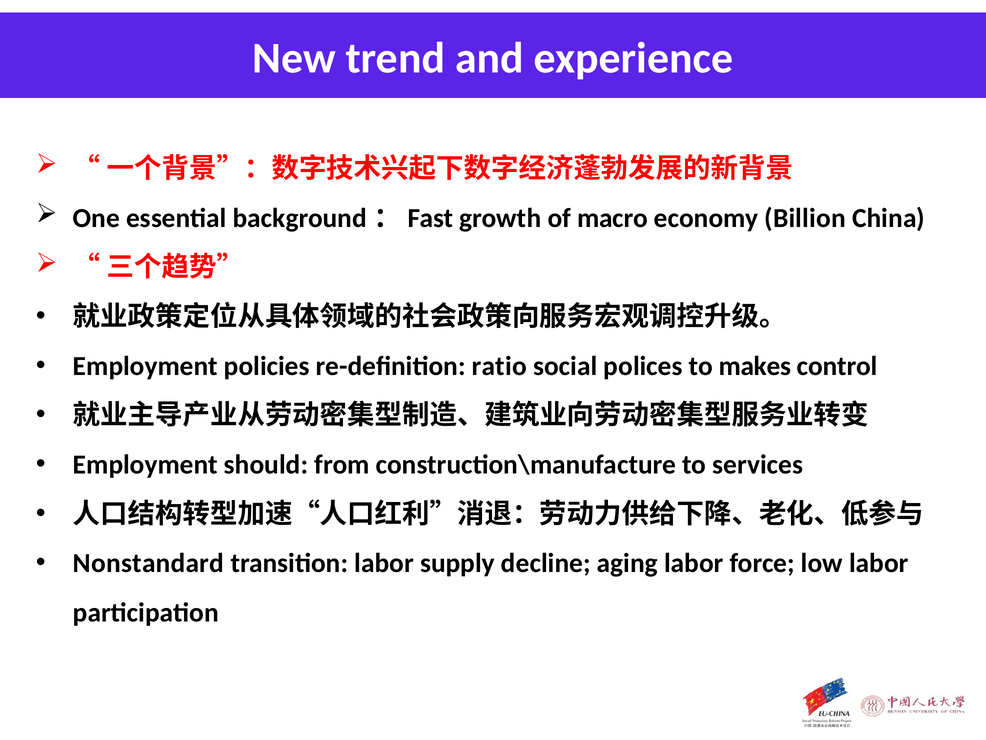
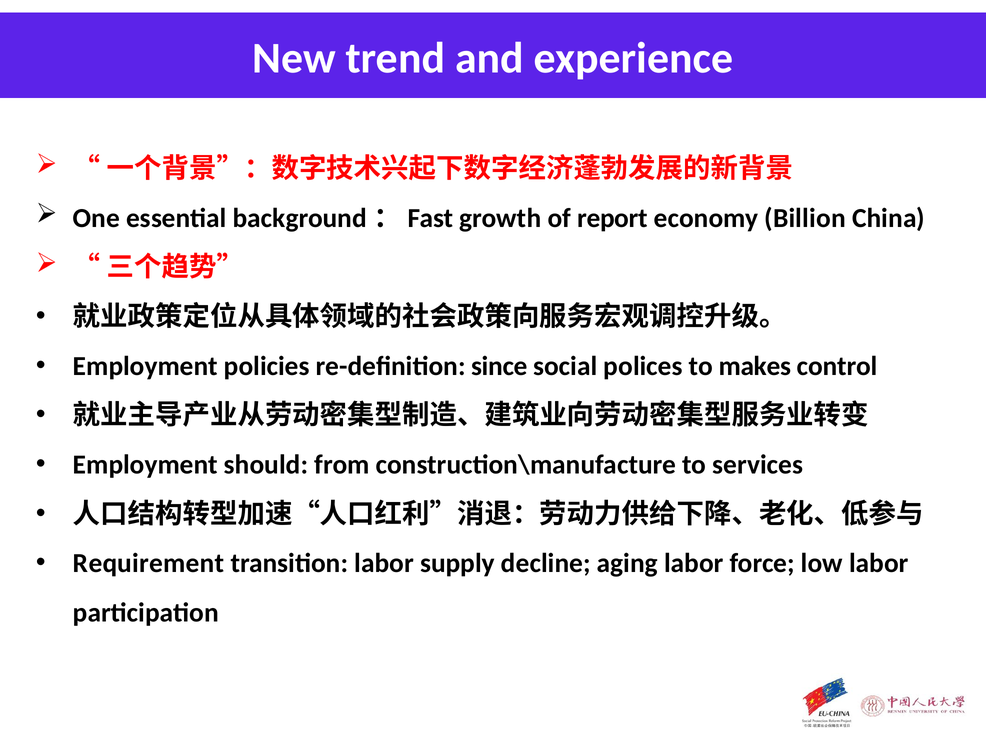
macro: macro -> report
ratio: ratio -> since
Nonstandard: Nonstandard -> Requirement
